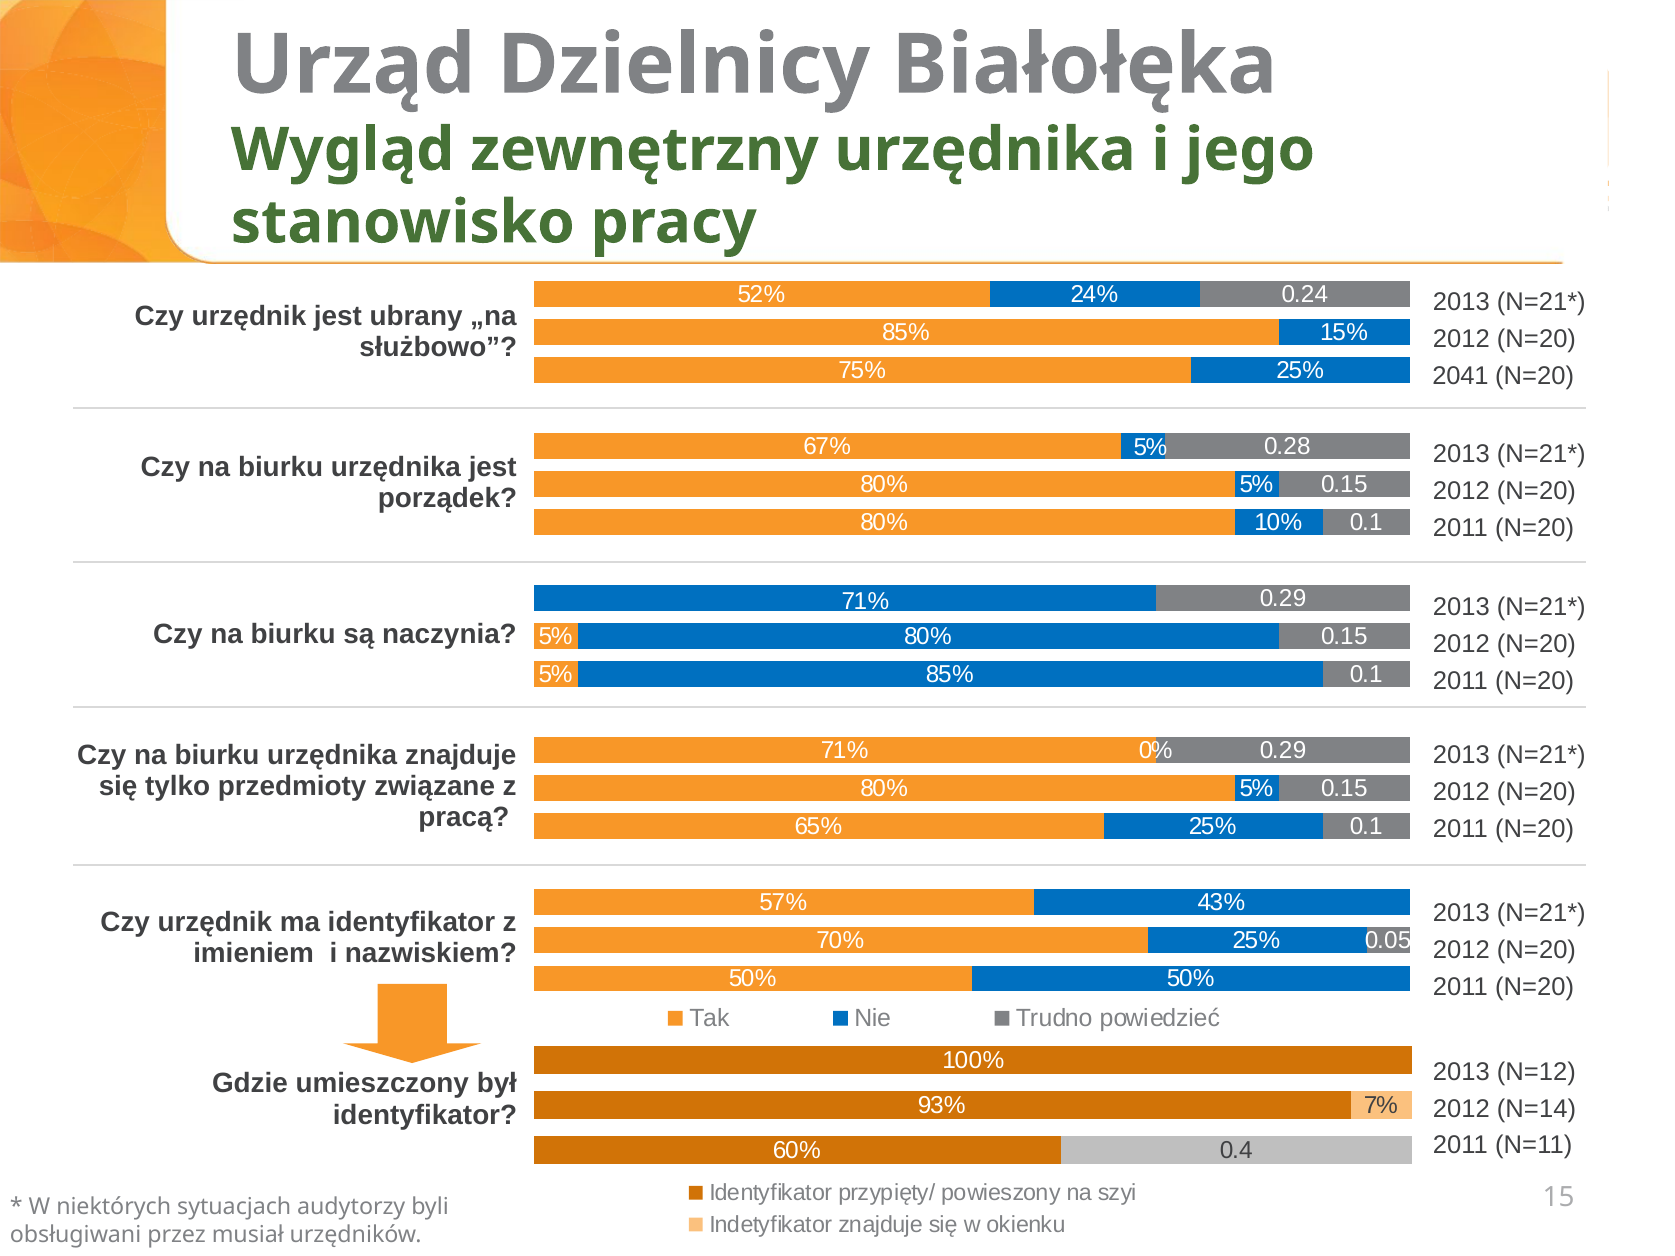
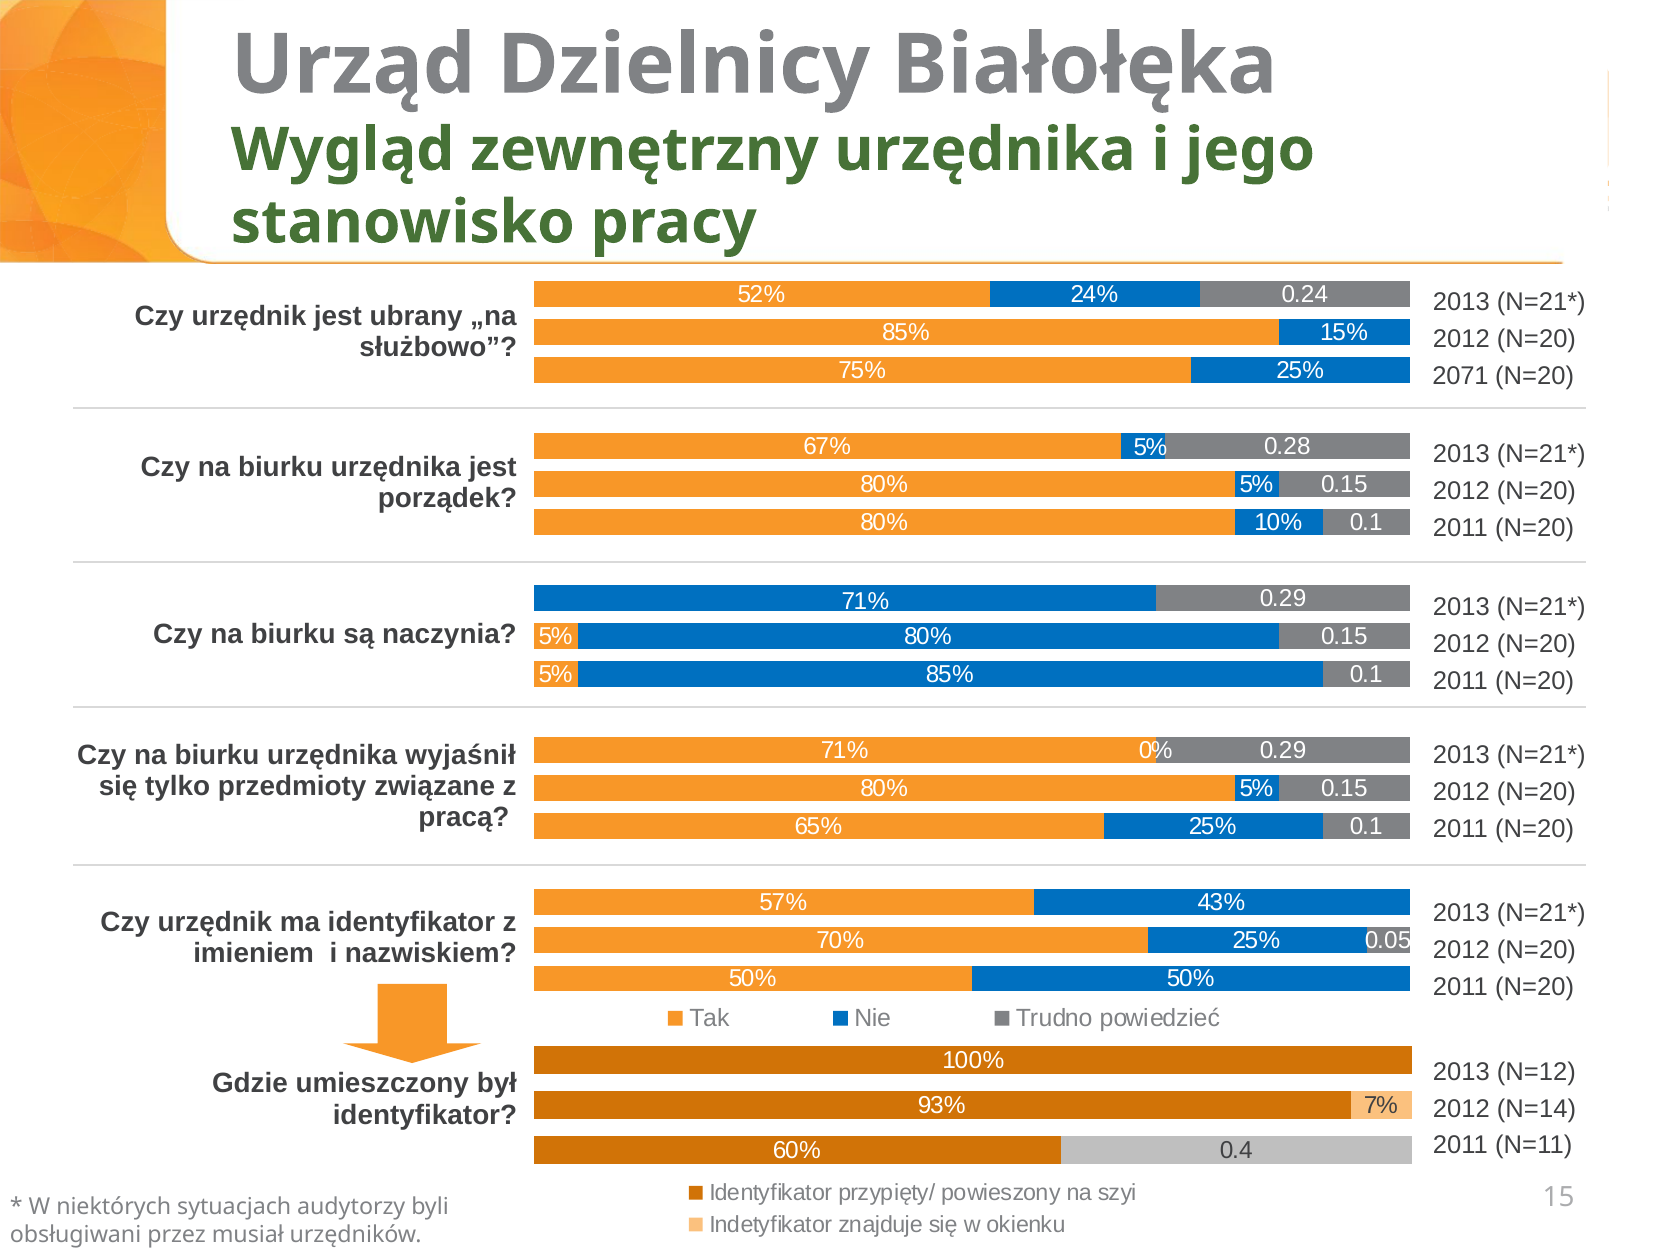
2041: 2041 -> 2071
urzędnika znajduje: znajduje -> wyjaśnił
